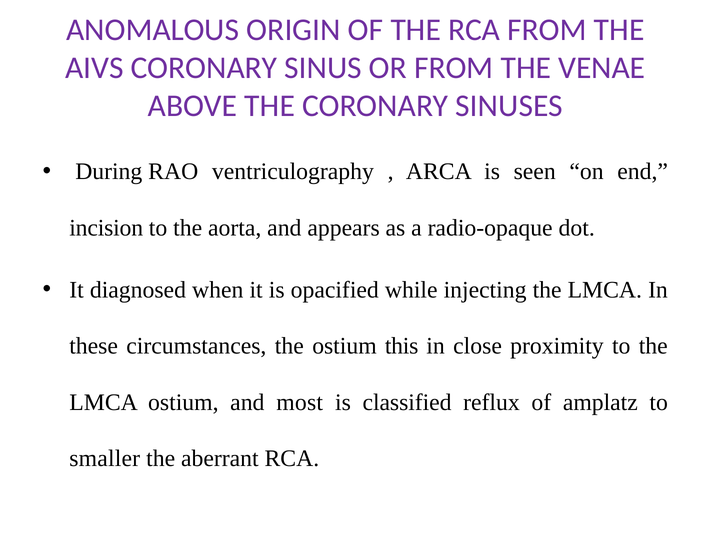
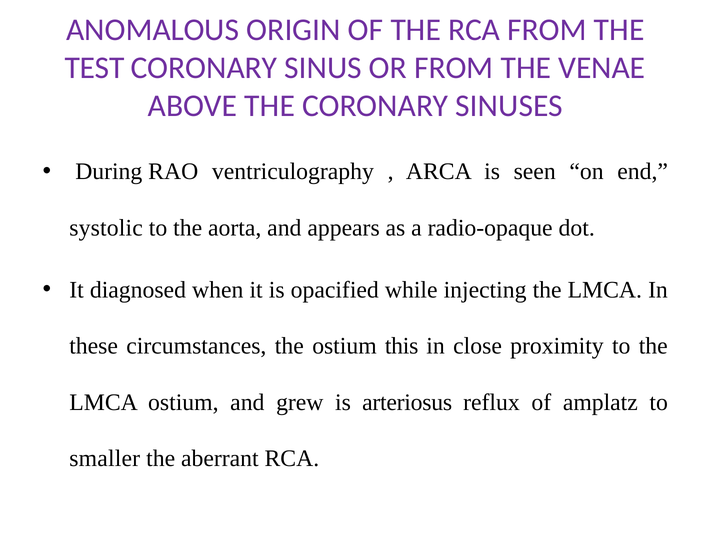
AIVS: AIVS -> TEST
incision: incision -> systolic
most: most -> grew
classified: classified -> arteriosus
